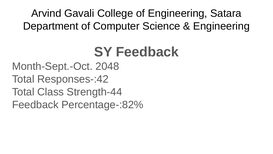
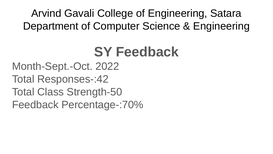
2048: 2048 -> 2022
Strength-44: Strength-44 -> Strength-50
Percentage-:82%: Percentage-:82% -> Percentage-:70%
